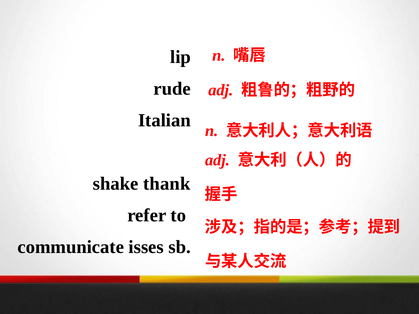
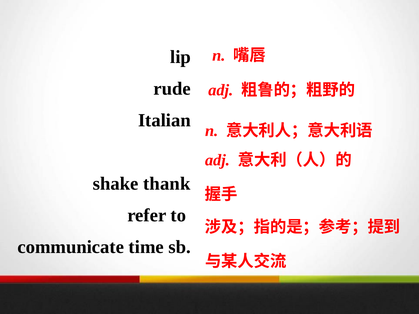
isses: isses -> time
